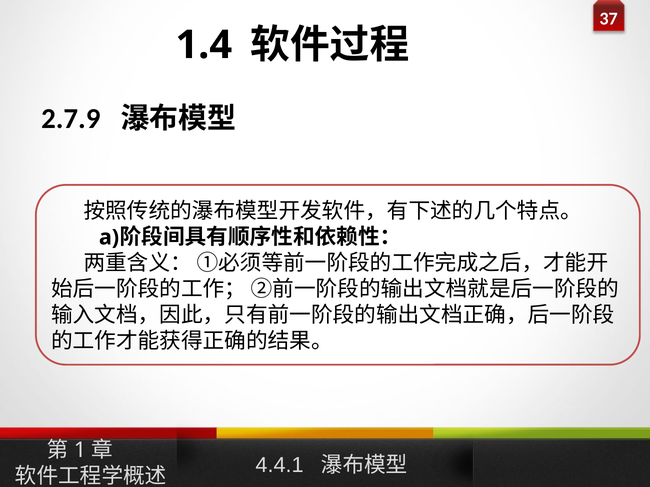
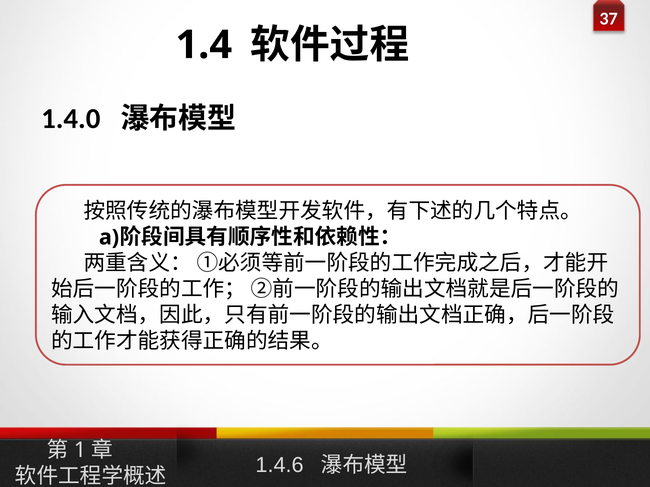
2.7.9: 2.7.9 -> 1.4.0
4.4.1: 4.4.1 -> 1.4.6
